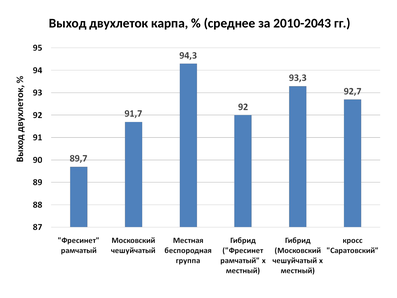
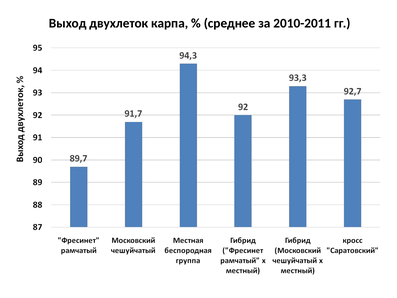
2010-2043: 2010-2043 -> 2010-2011
